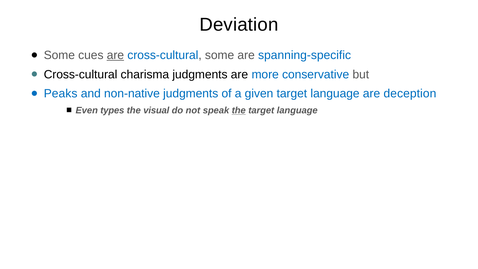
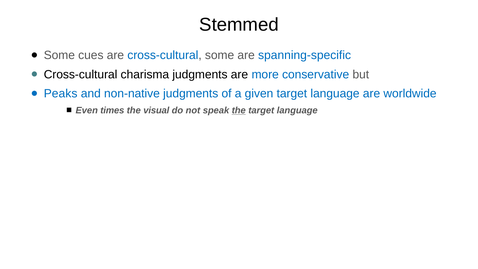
Deviation: Deviation -> Stemmed
are at (115, 55) underline: present -> none
deception: deception -> worldwide
types: types -> times
